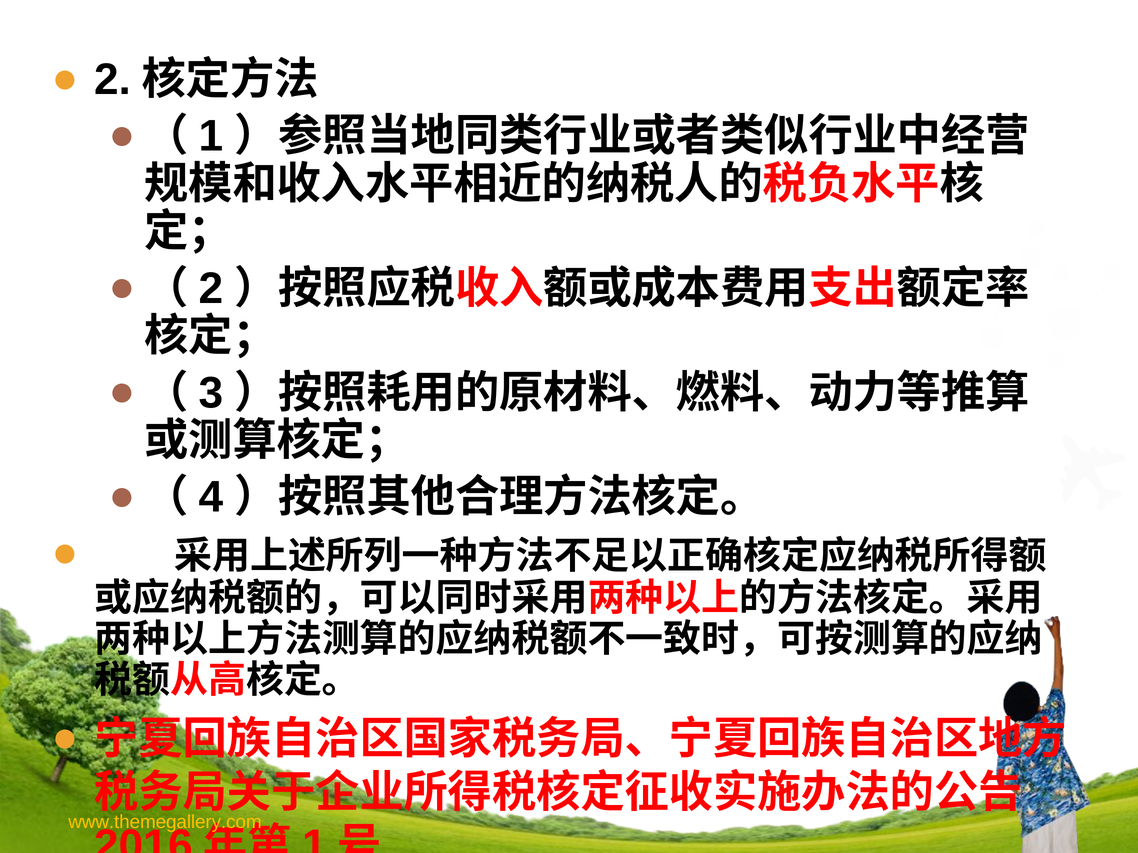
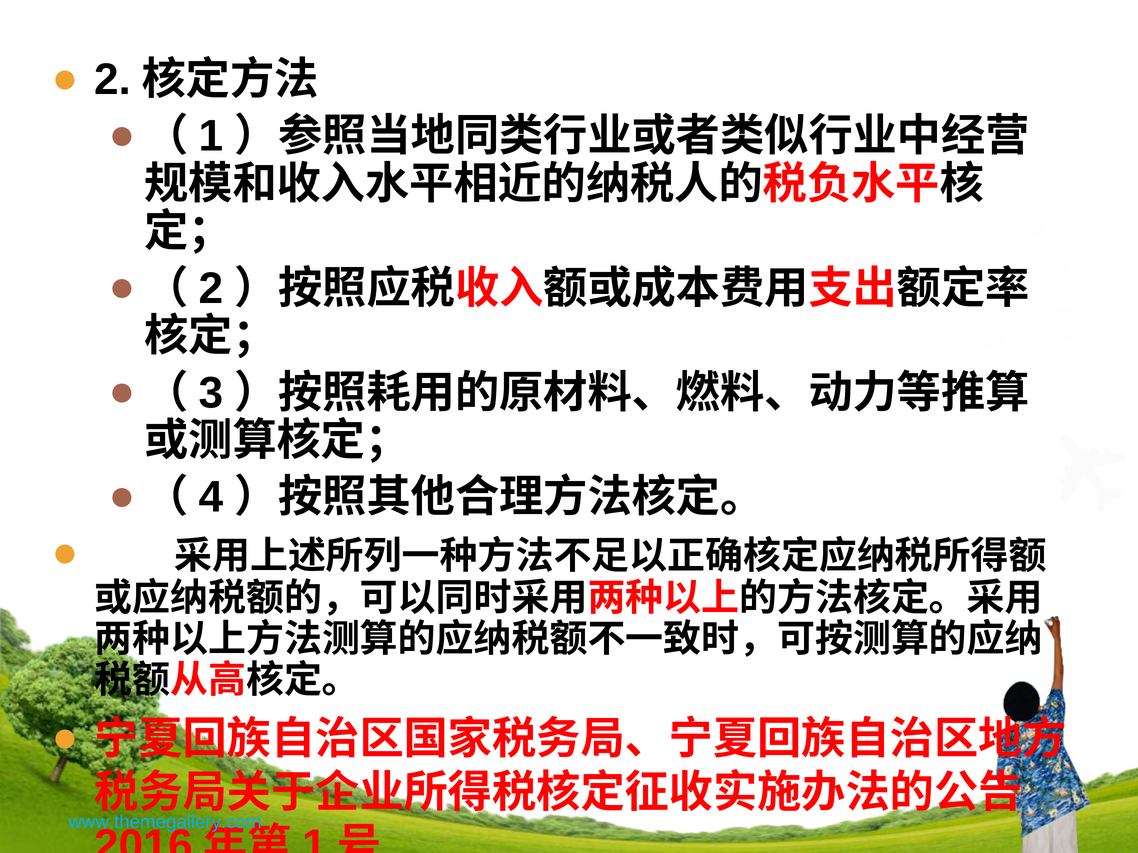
www.themegallery.com colour: yellow -> light blue
